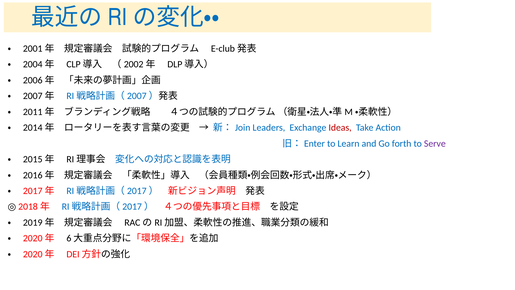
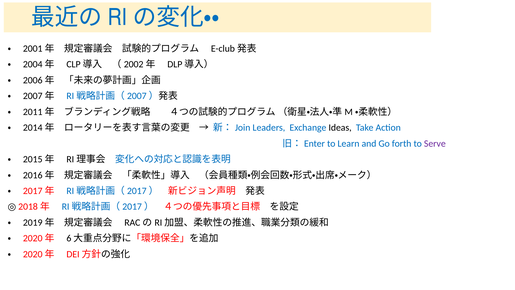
Ideas colour: red -> black
